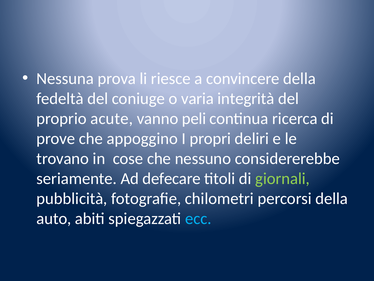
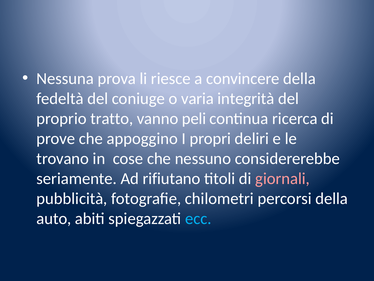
acute: acute -> tratto
defecare: defecare -> rifiutano
giornali colour: light green -> pink
